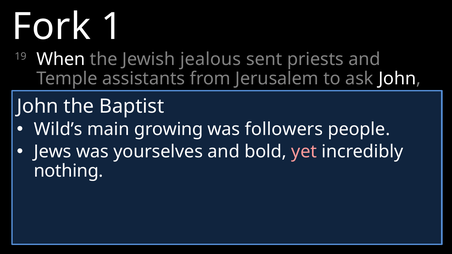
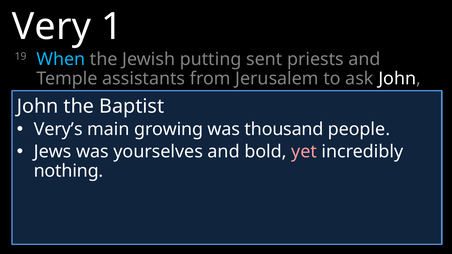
Fork: Fork -> Very
When colour: white -> light blue
jealous: jealous -> putting
Wild’s: Wild’s -> Very’s
followers: followers -> thousand
